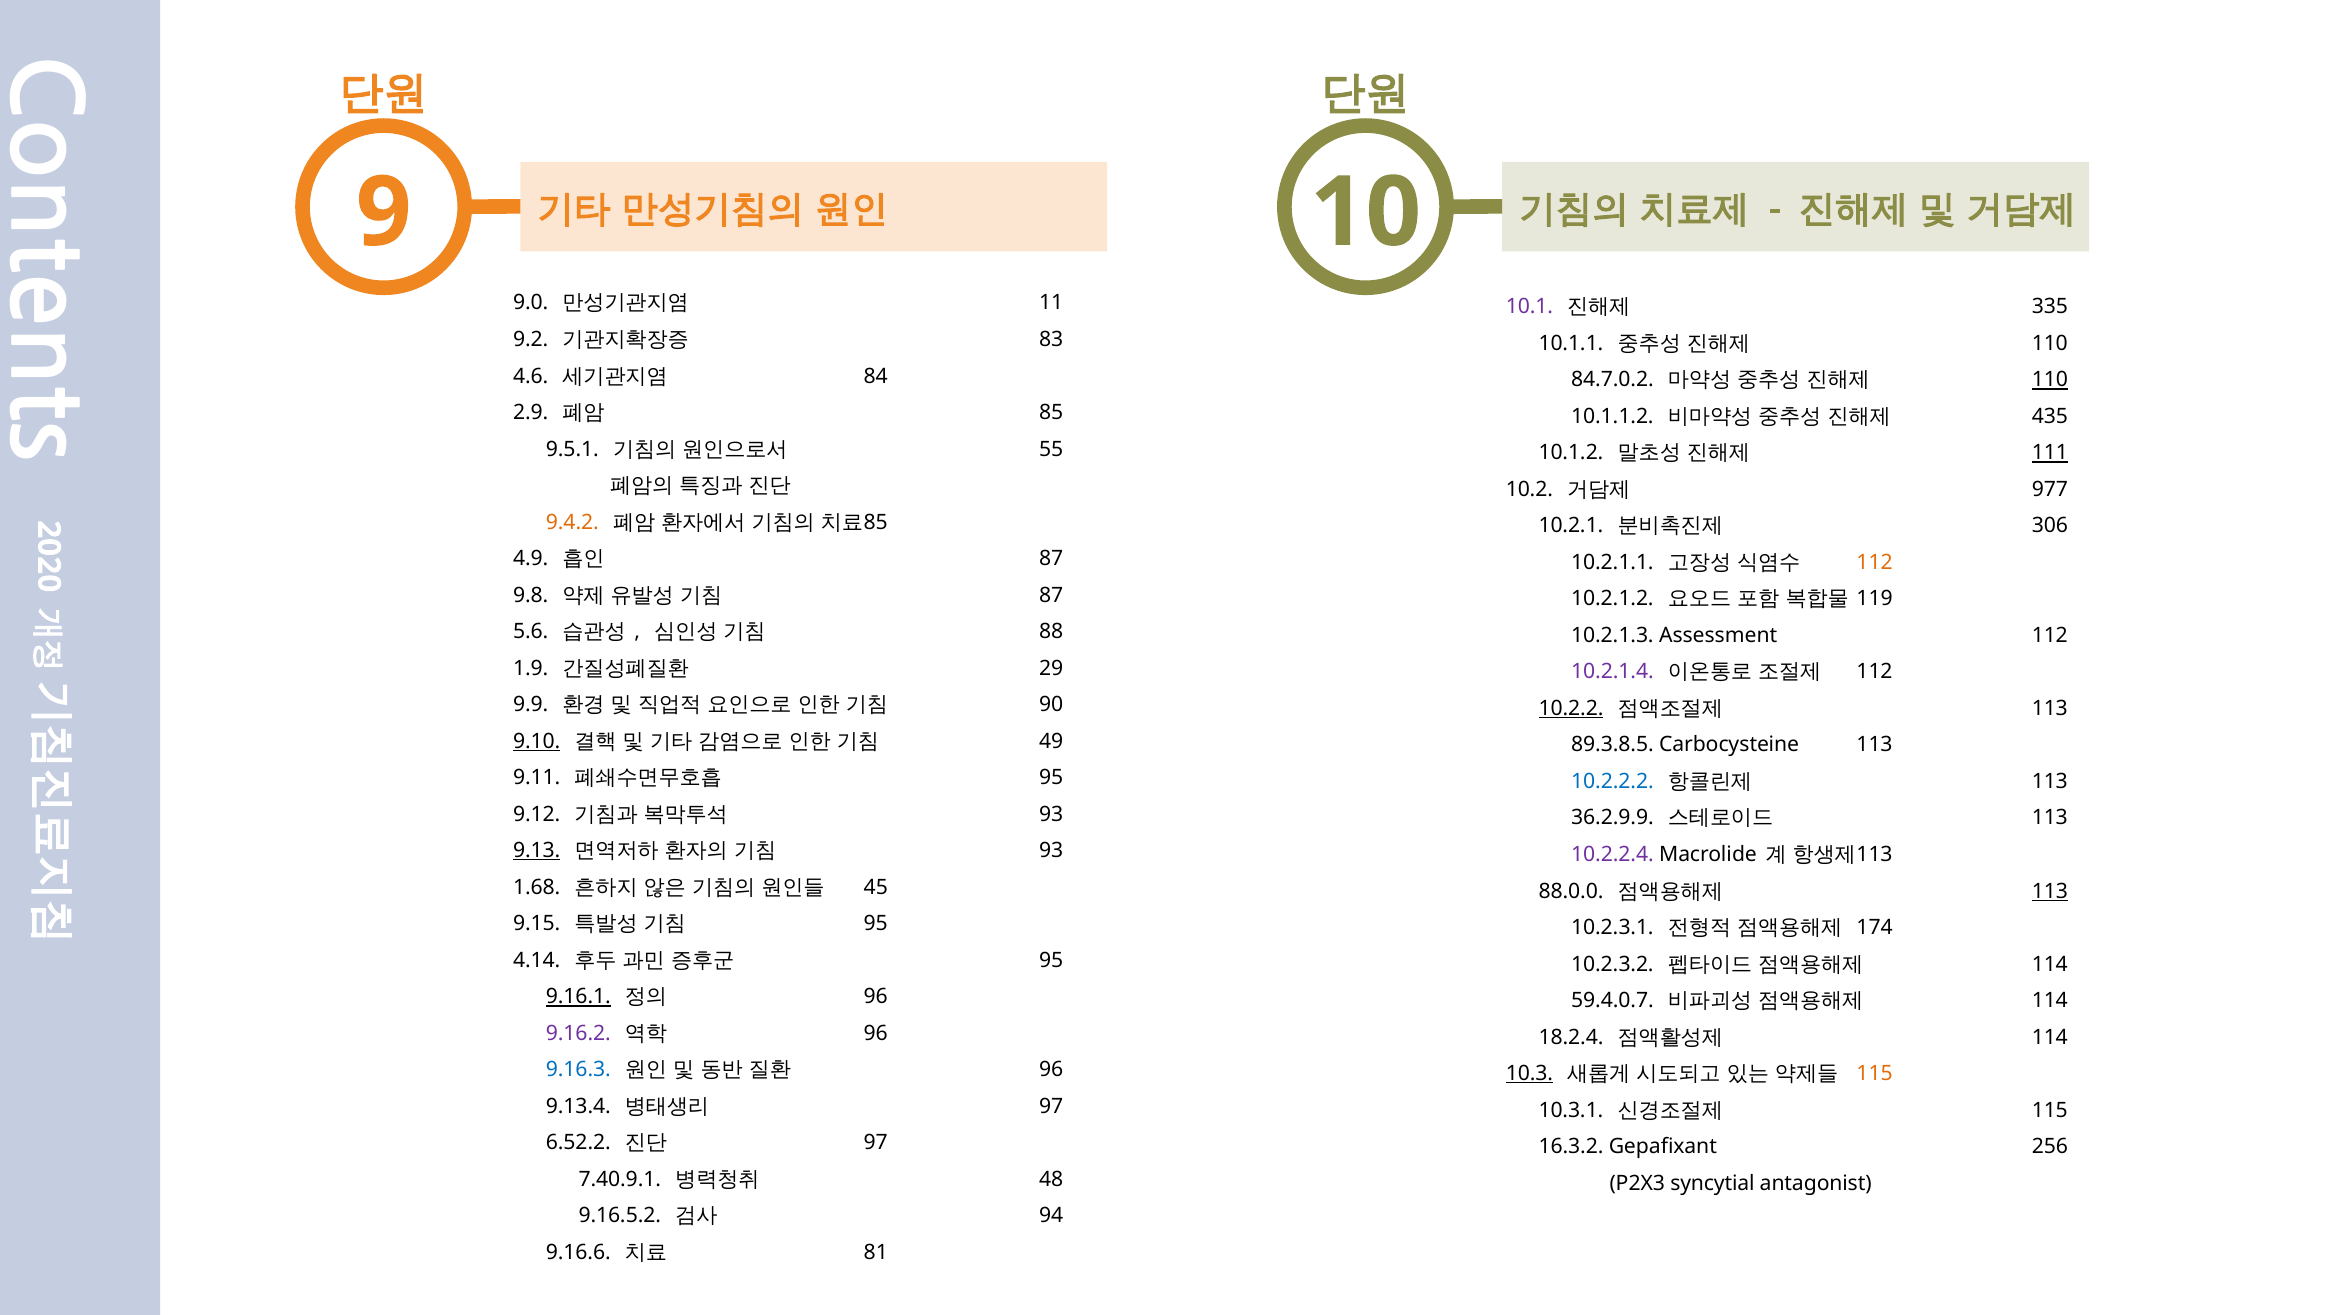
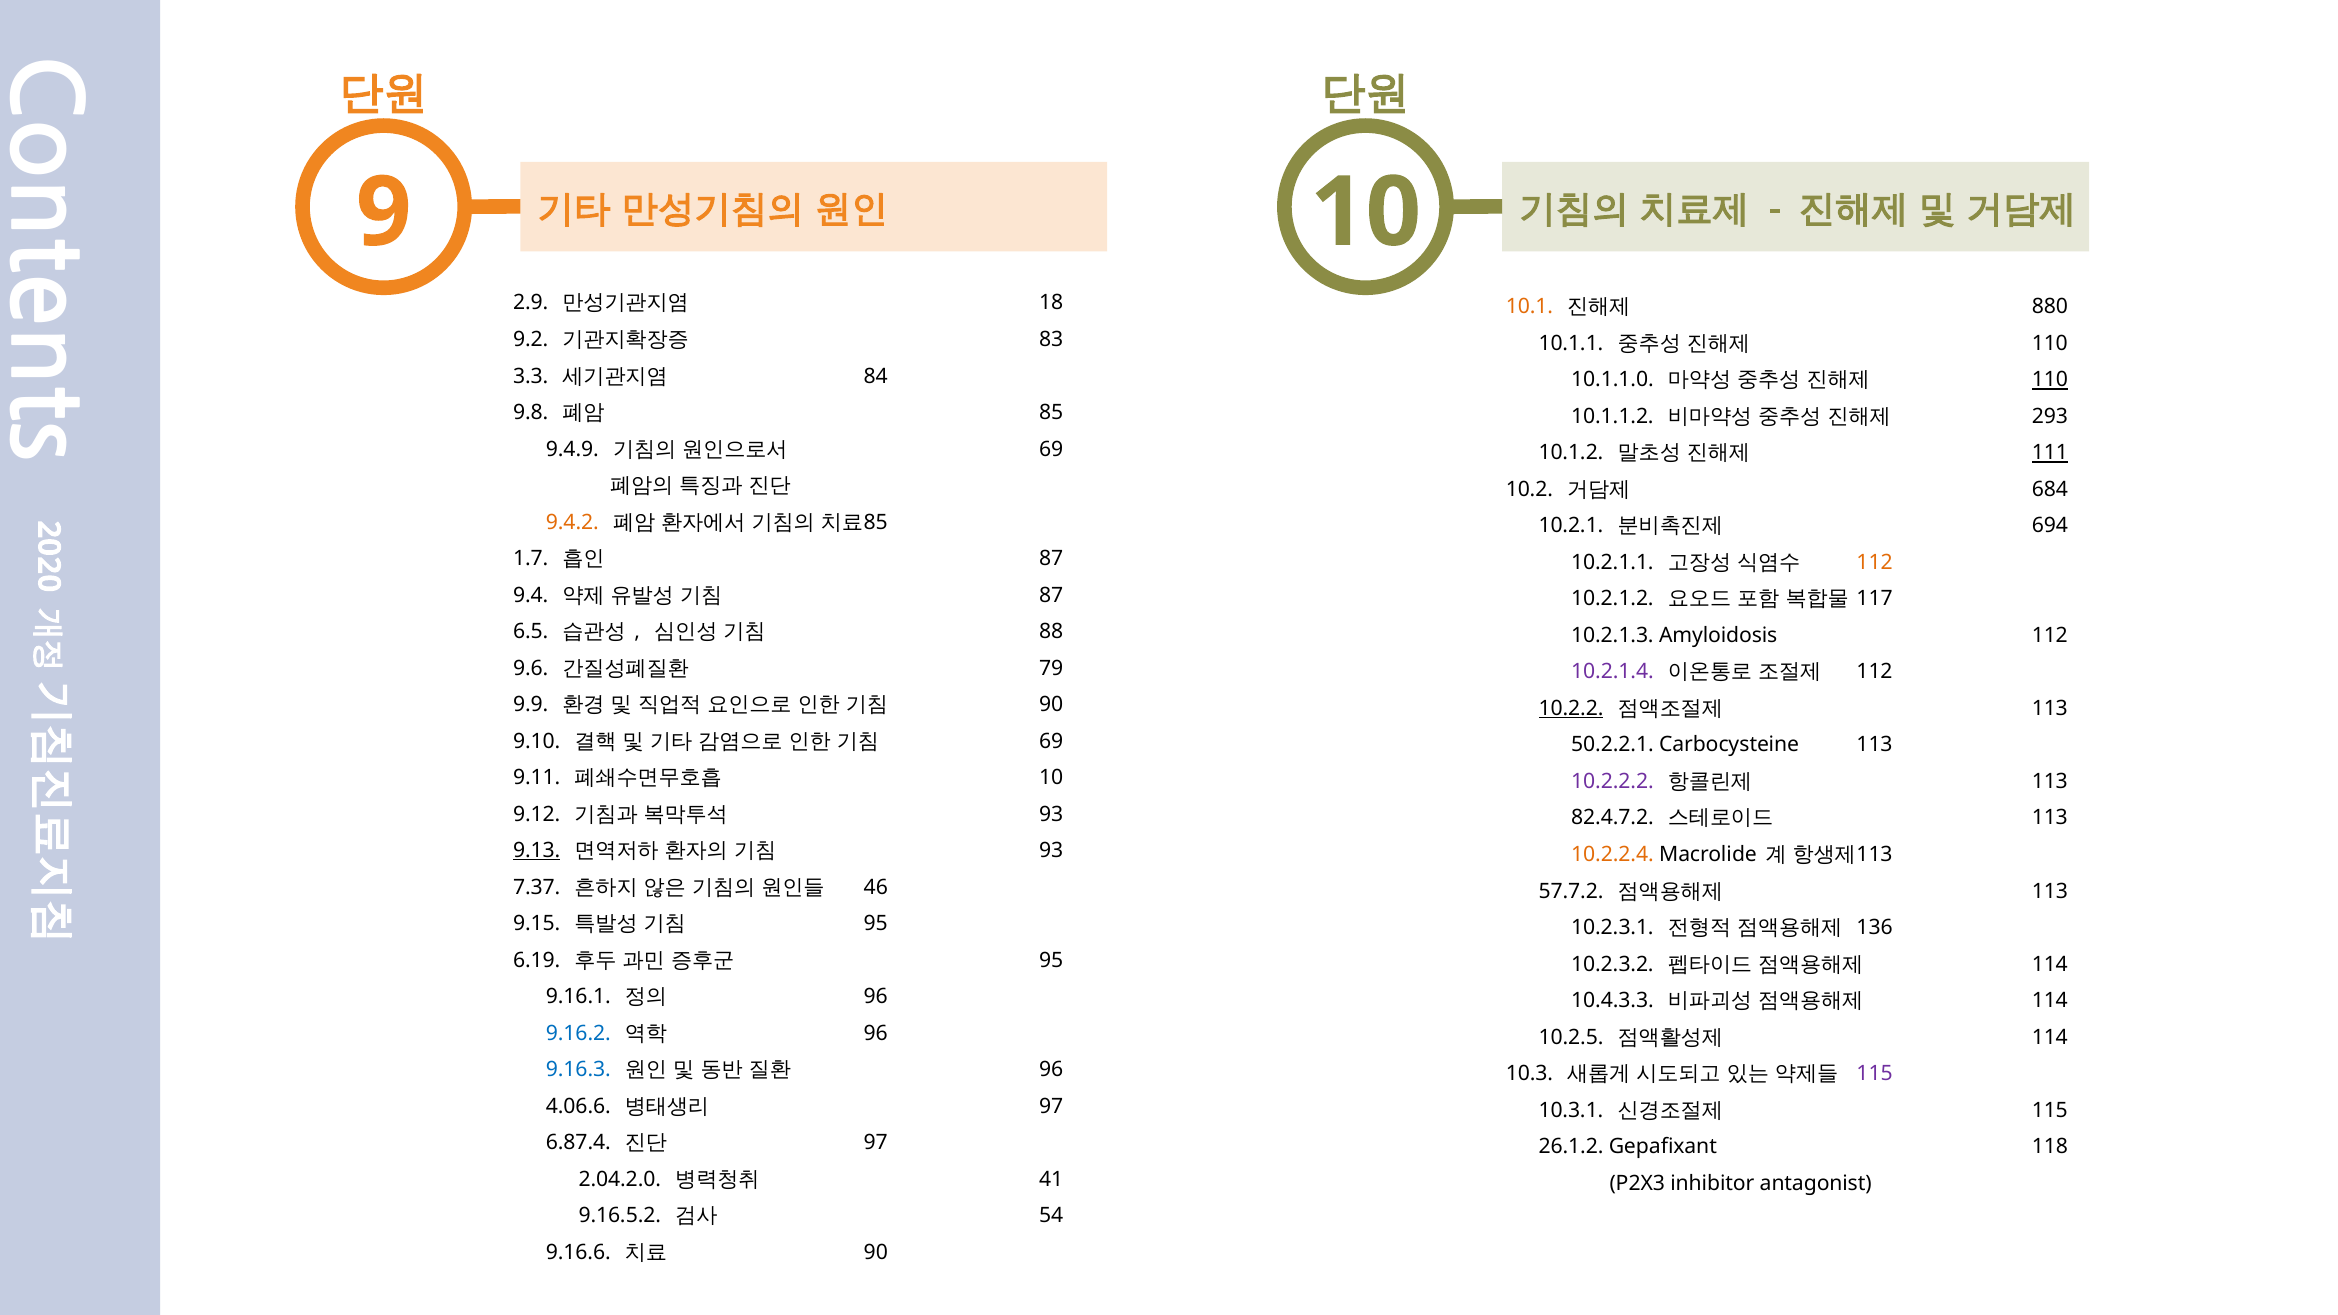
9.0: 9.0 -> 2.9
11: 11 -> 18
10.1 colour: purple -> orange
335: 335 -> 880
4.6: 4.6 -> 3.3
84.7.0.2: 84.7.0.2 -> 10.1.1.0
2.9: 2.9 -> 9.8
435: 435 -> 293
9.5.1: 9.5.1 -> 9.4.9
55 at (1051, 449): 55 -> 69
977: 977 -> 684
306: 306 -> 694
4.9: 4.9 -> 1.7
9.8: 9.8 -> 9.4
119: 119 -> 117
5.6: 5.6 -> 6.5
Assessment: Assessment -> Amyloidosis
1.9: 1.9 -> 9.6
29: 29 -> 79
9.10 underline: present -> none
49 at (1051, 741): 49 -> 69
89.3.8.5: 89.3.8.5 -> 50.2.2.1
95 at (1051, 778): 95 -> 10
10.2.2.2 colour: blue -> purple
36.2.9.9: 36.2.9.9 -> 82.4.7.2
10.2.2.4 colour: purple -> orange
1.68: 1.68 -> 7.37
45: 45 -> 46
88.0.0: 88.0.0 -> 57.7.2
113 at (2050, 891) underline: present -> none
174: 174 -> 136
4.14: 4.14 -> 6.19
9.16.1 underline: present -> none
59.4.0.7: 59.4.0.7 -> 10.4.3.3
9.16.2 colour: purple -> blue
18.2.4: 18.2.4 -> 10.2.5
10.3 underline: present -> none
115 at (1875, 1074) colour: orange -> purple
9.13.4: 9.13.4 -> 4.06.6
6.52.2: 6.52.2 -> 6.87.4
16.3.2: 16.3.2 -> 26.1.2
256: 256 -> 118
7.40.9.1: 7.40.9.1 -> 2.04.2.0
48: 48 -> 41
syncytial: syncytial -> inhibitor
94: 94 -> 54
81 at (876, 1253): 81 -> 90
